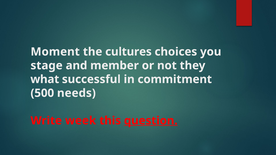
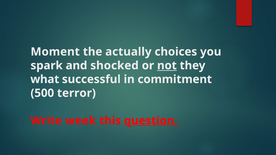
cultures: cultures -> actually
stage: stage -> spark
member: member -> shocked
not underline: none -> present
needs: needs -> terror
